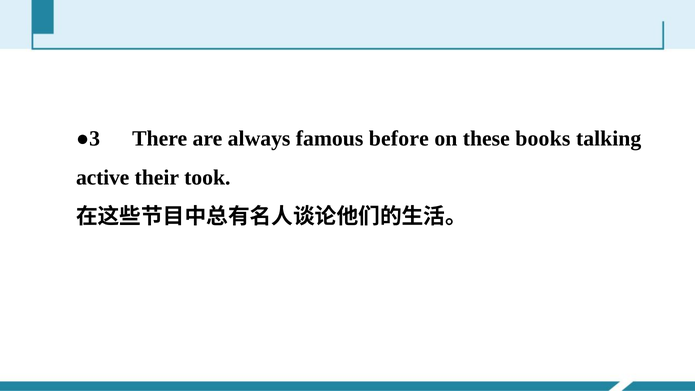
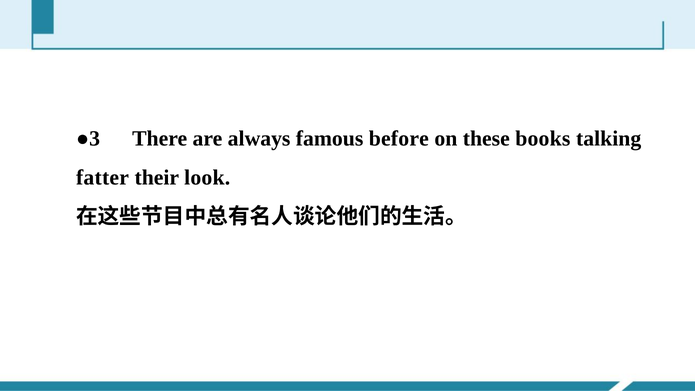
active: active -> fatter
took: took -> look
